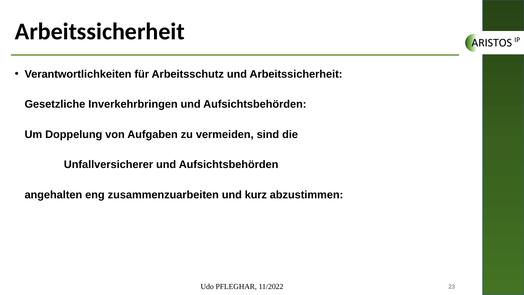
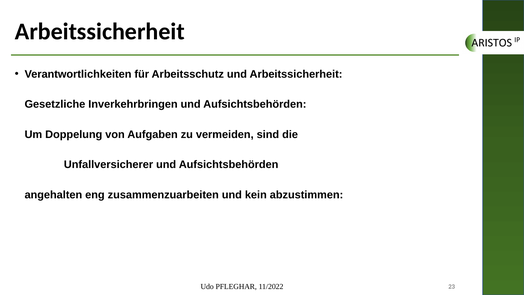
kurz: kurz -> kein
